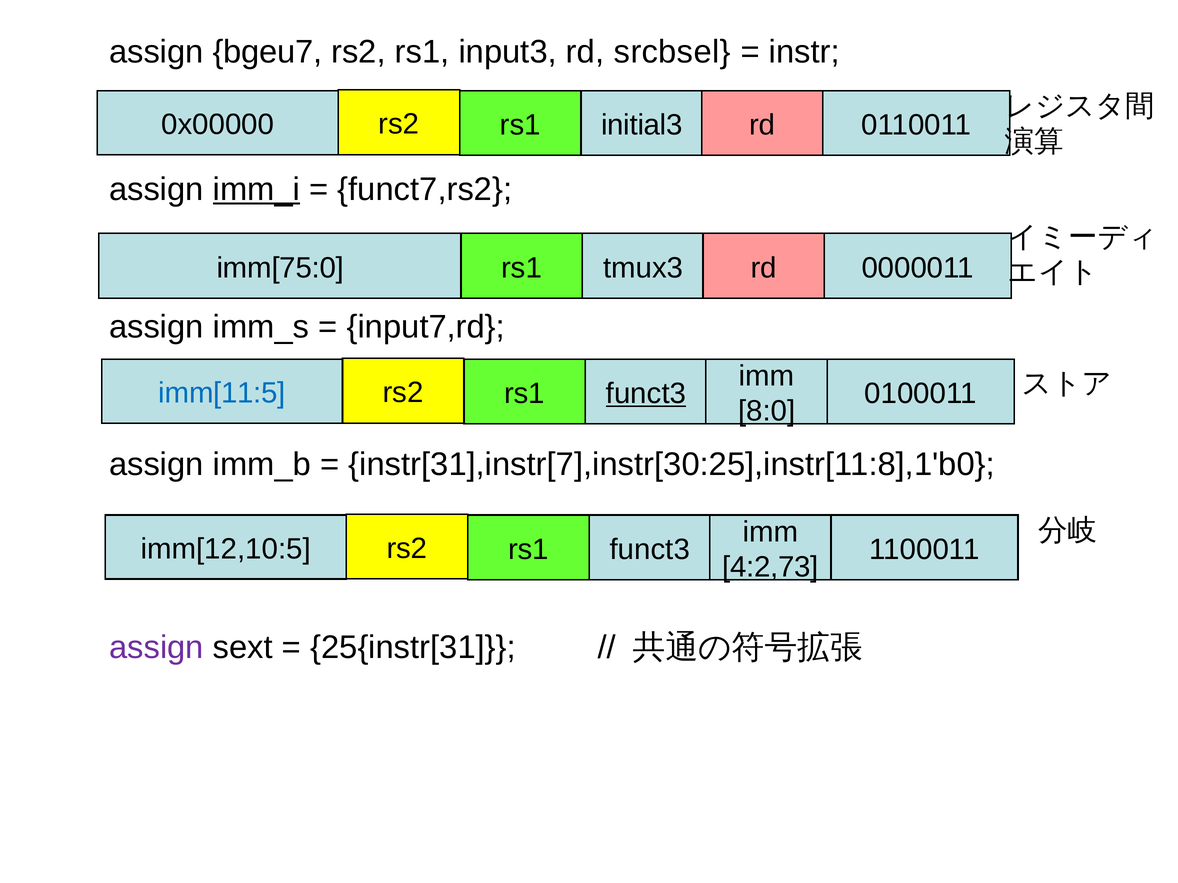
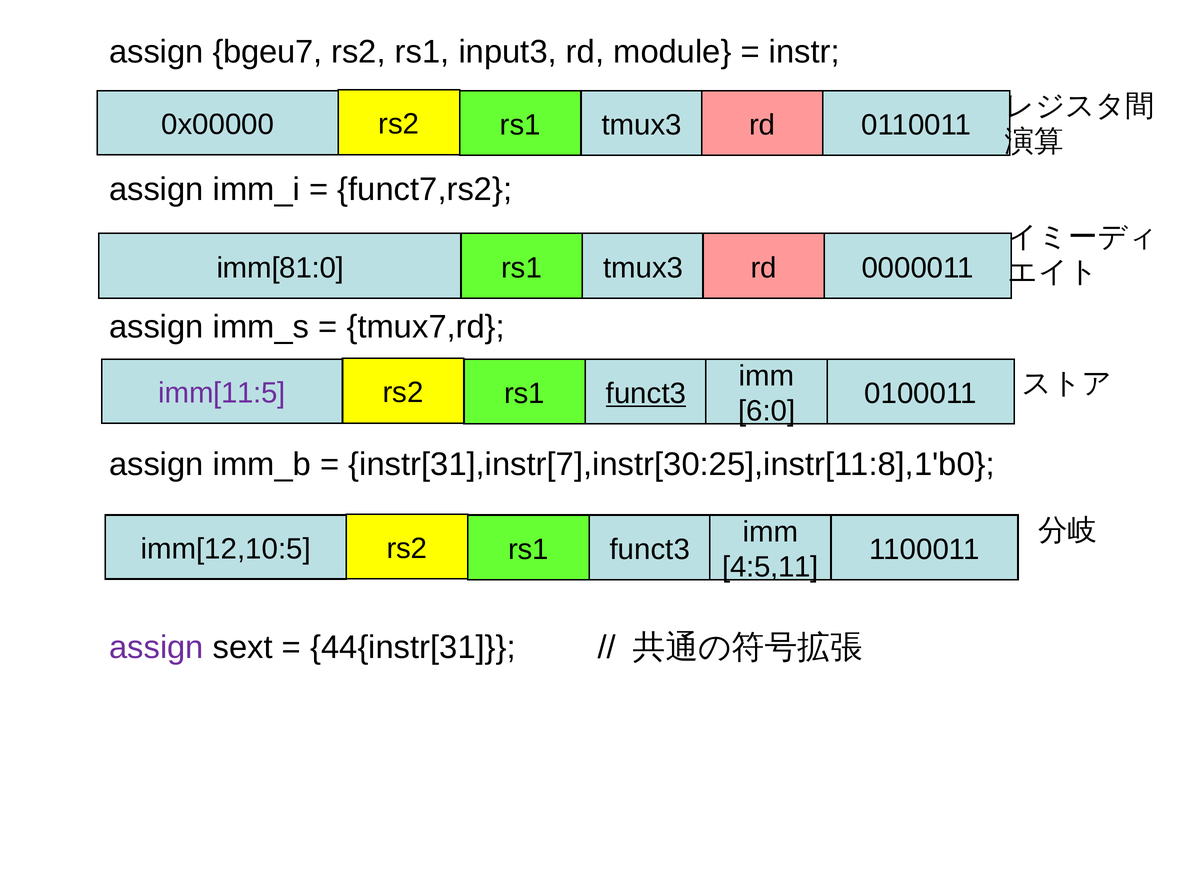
srcbsel: srcbsel -> module
0x00000 rs1 initial3: initial3 -> tmux3
imm_i underline: present -> none
imm[75:0: imm[75:0 -> imm[81:0
input7,rd: input7,rd -> tmux7,rd
imm[11:5 colour: blue -> purple
8:0: 8:0 -> 6:0
4:2,73: 4:2,73 -> 4:5,11
25{instr[31: 25{instr[31 -> 44{instr[31
